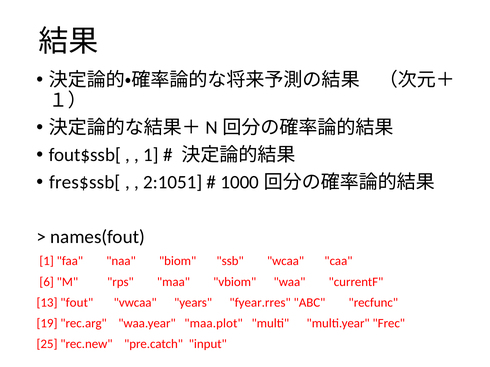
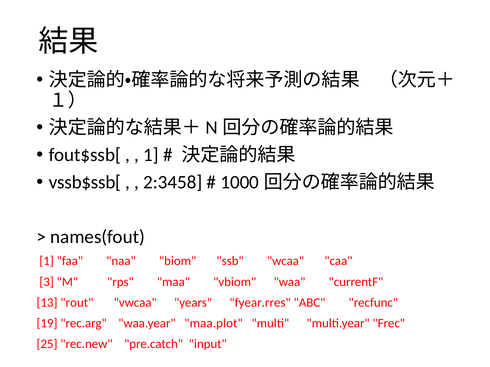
fres$ssb[: fres$ssb[ -> vssb$ssb[
2:1051: 2:1051 -> 2:3458
6: 6 -> 3
fout: fout -> rout
